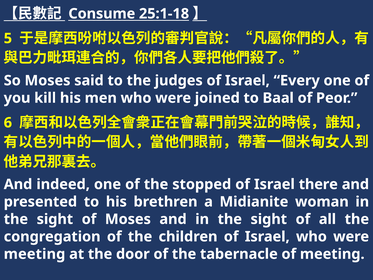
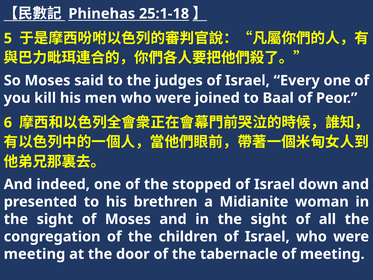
Consume: Consume -> Phinehas
there: there -> down
